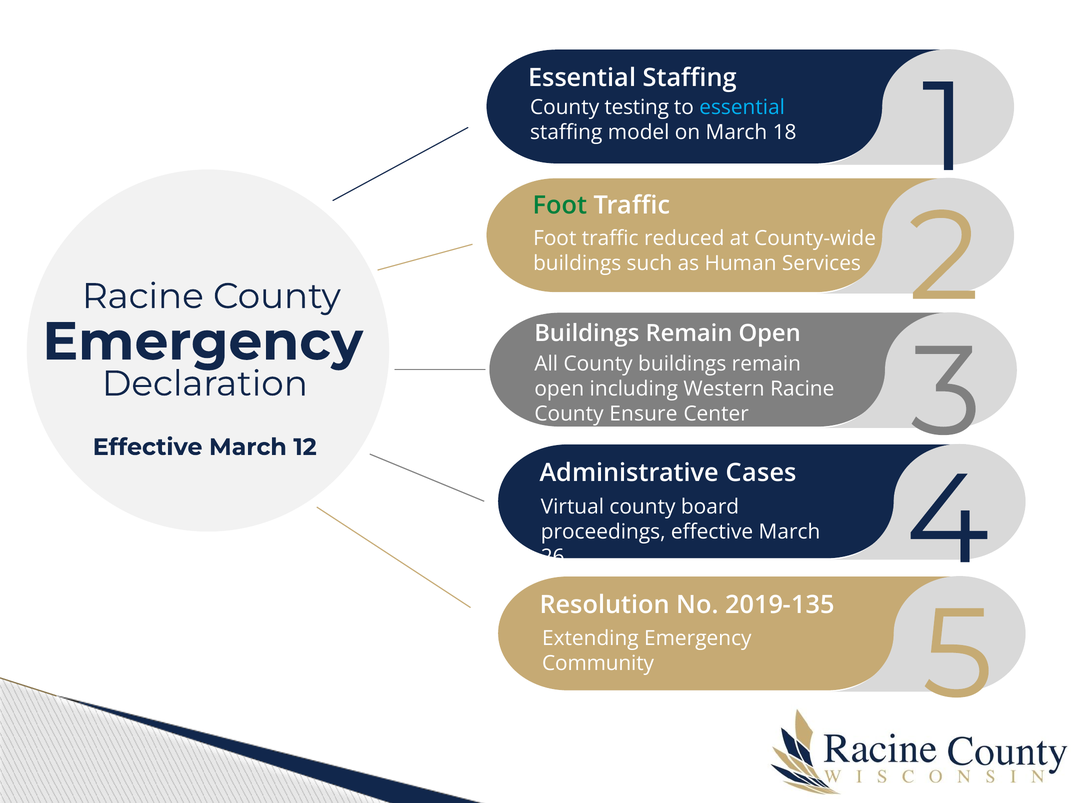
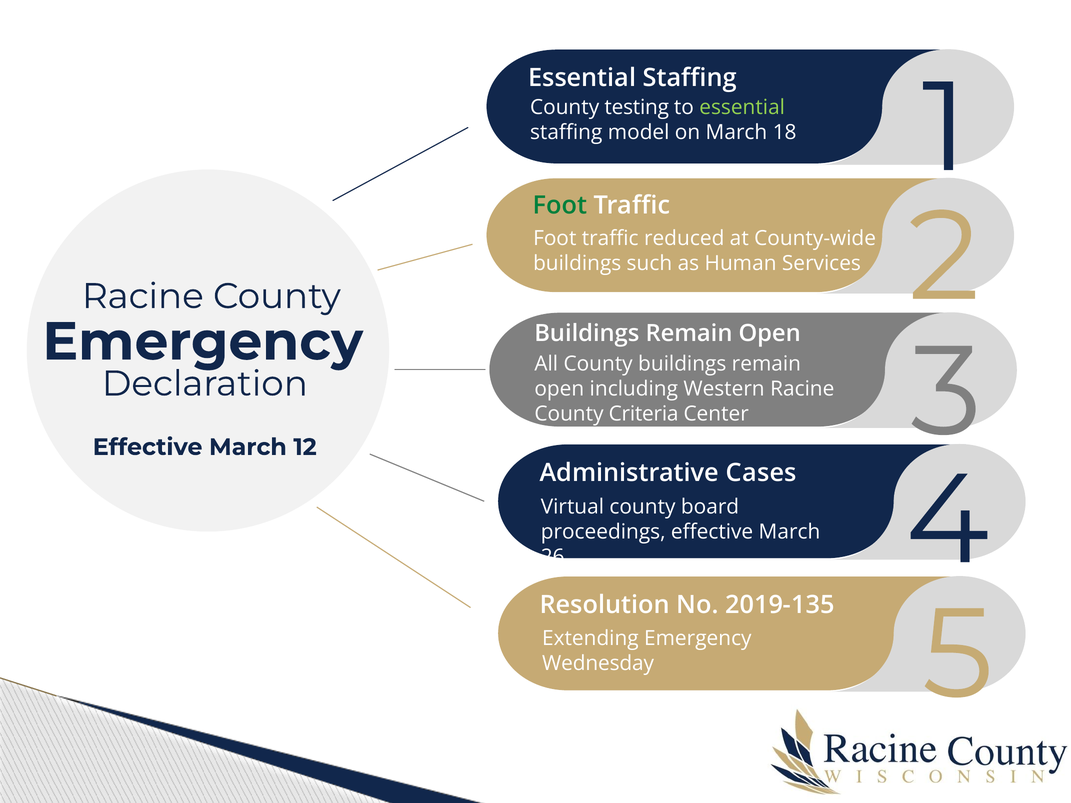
essential at (742, 108) colour: light blue -> light green
Ensure: Ensure -> Criteria
Community: Community -> Wednesday
